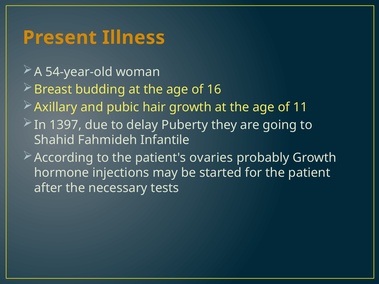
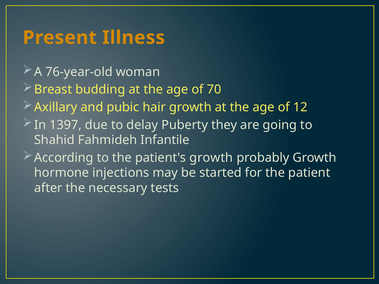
54-year-old: 54-year-old -> 76-year-old
16: 16 -> 70
11: 11 -> 12
patient's ovaries: ovaries -> growth
